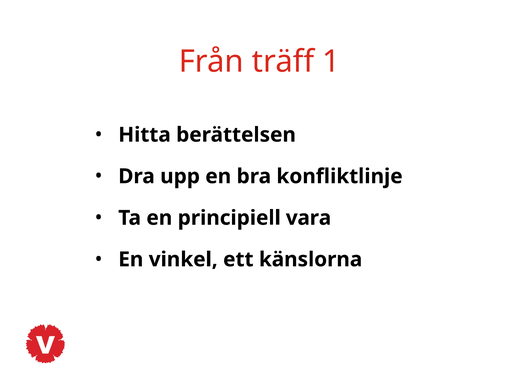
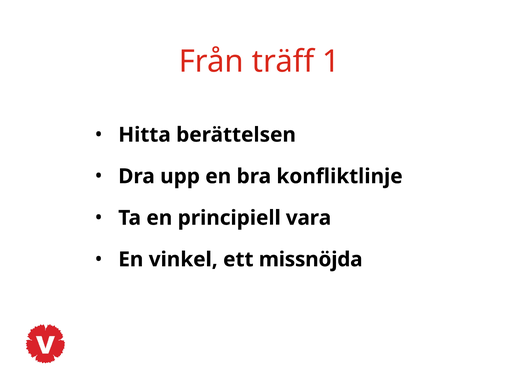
känslorna: känslorna -> missnöjda
